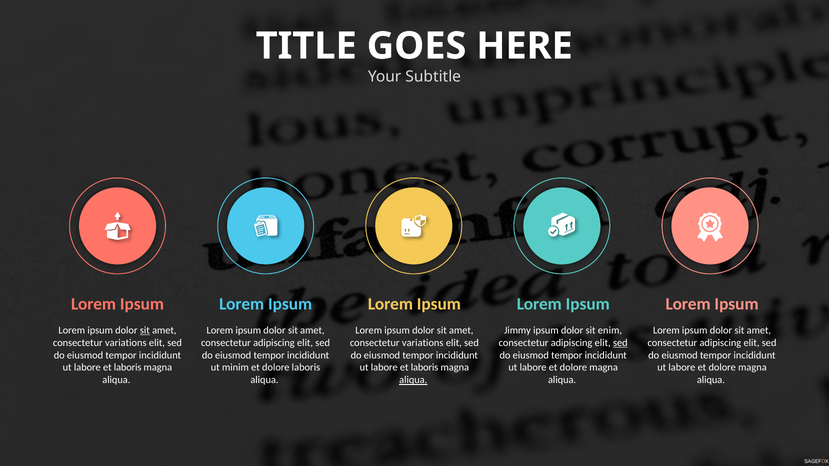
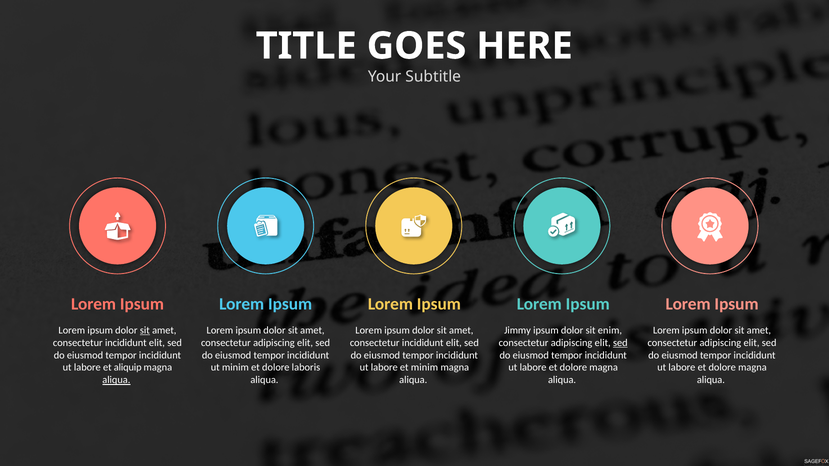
variations at (126, 343): variations -> incididunt
variations at (423, 343): variations -> incididunt
laboris at (128, 368): laboris -> aliquip
laboris at (425, 368): laboris -> minim
aliqua at (116, 380) underline: none -> present
aliqua at (413, 380) underline: present -> none
